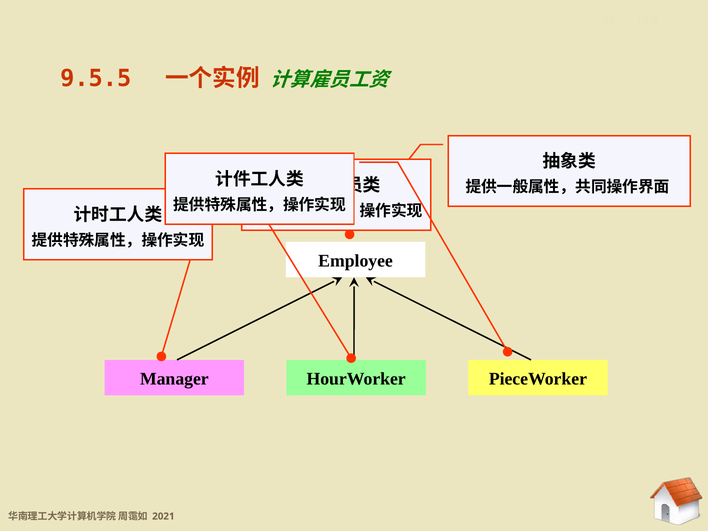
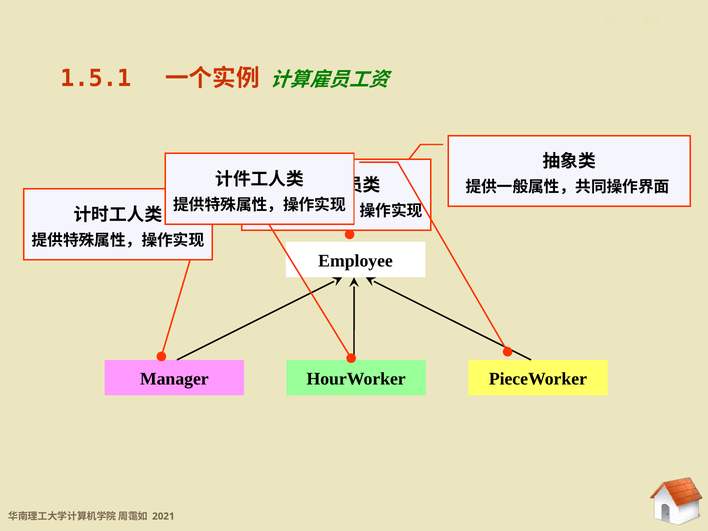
9.5.5: 9.5.5 -> 1.5.1
